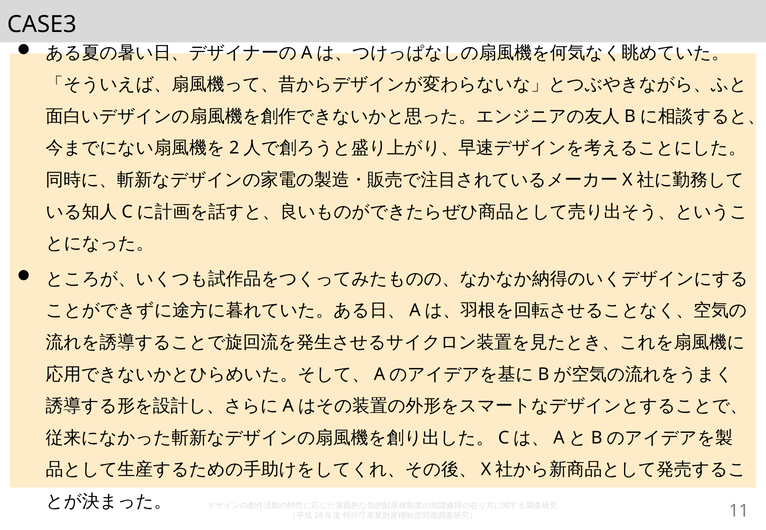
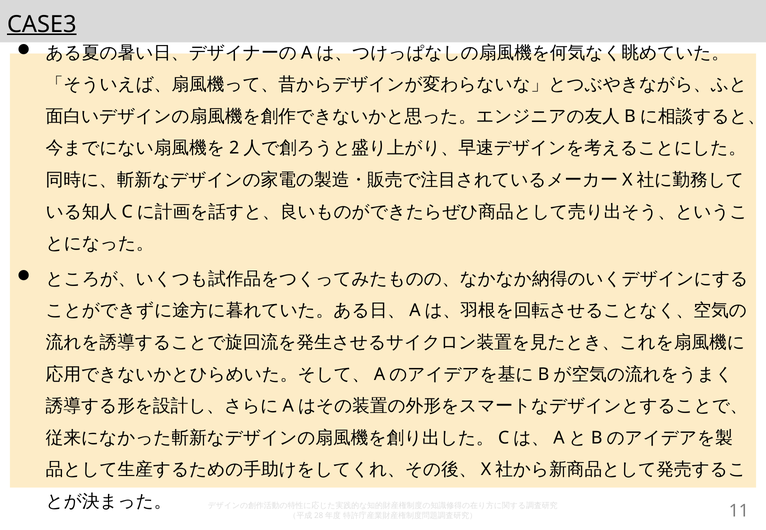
CASE3 underline: none -> present
